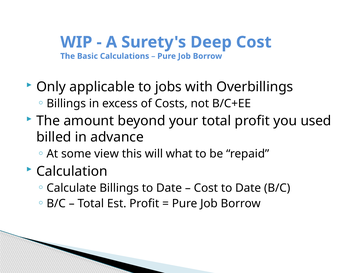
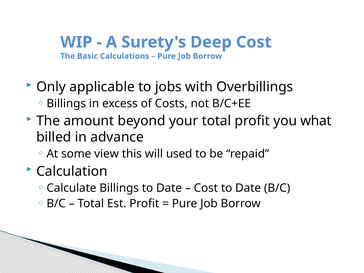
used: used -> what
what: what -> used
